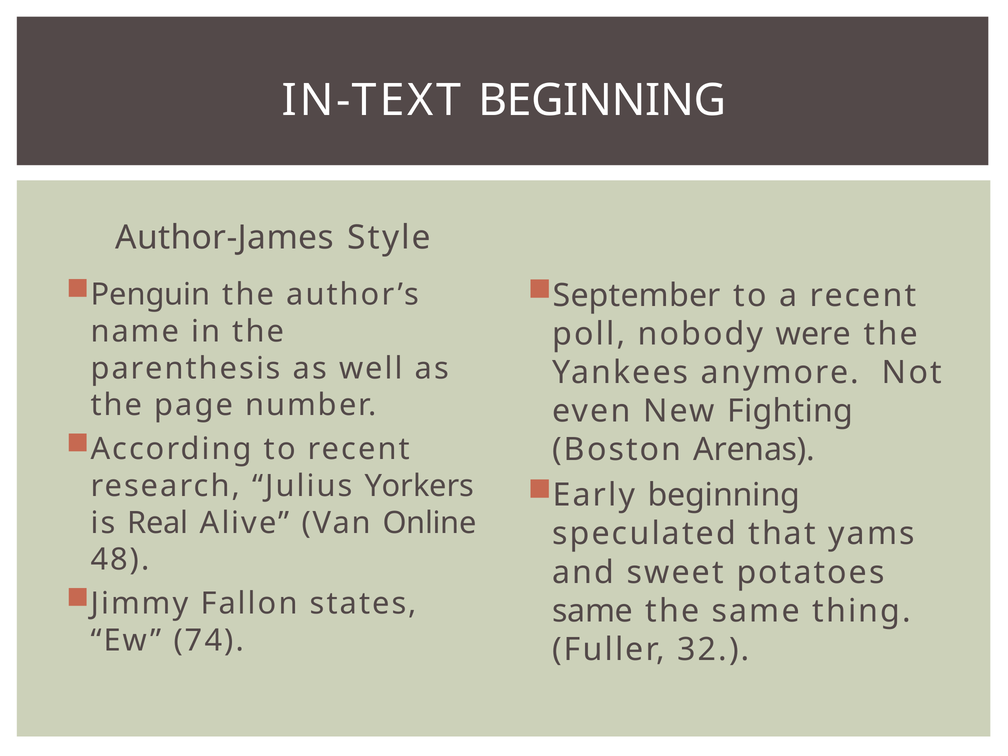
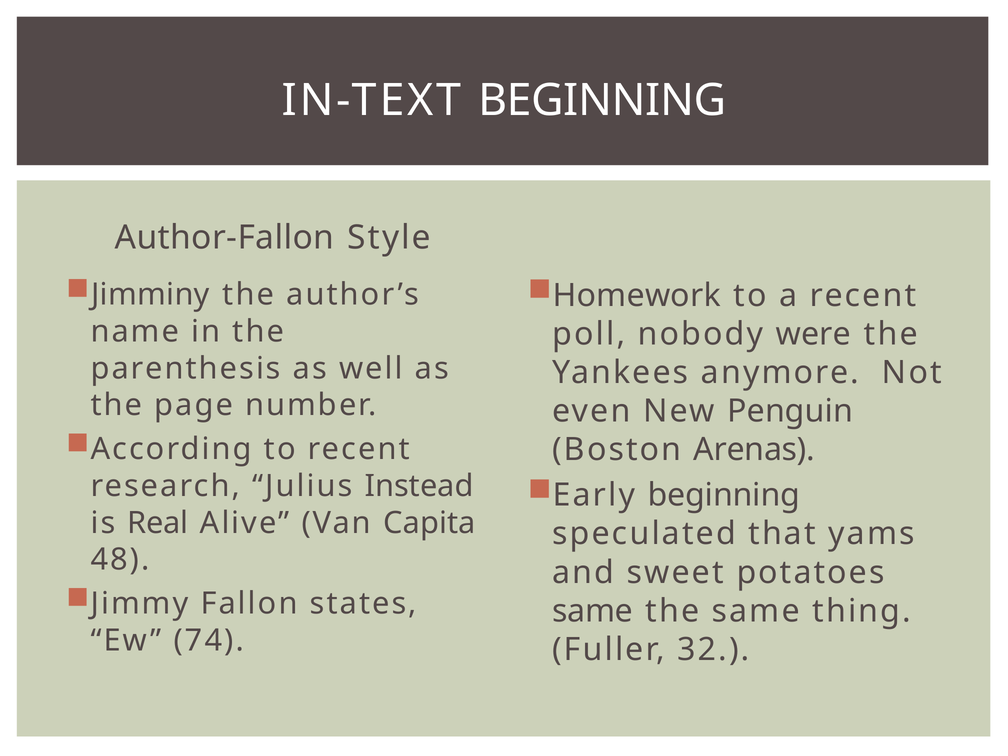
Author-James: Author-James -> Author-Fallon
Penguin: Penguin -> Jimminy
September: September -> Homework
Fighting: Fighting -> Penguin
Yorkers: Yorkers -> Instead
Online: Online -> Capita
